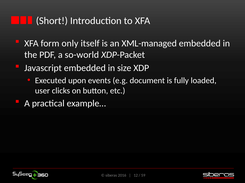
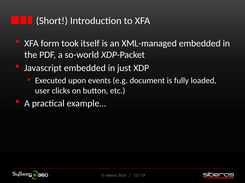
only: only -> took
size: size -> just
